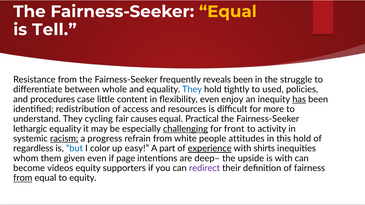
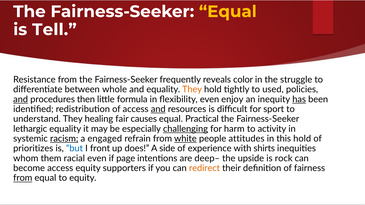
reveals been: been -> color
They at (192, 90) colour: blue -> orange
and at (21, 99) underline: none -> present
case: case -> then
content: content -> formula
and at (158, 109) underline: none -> present
more: more -> sport
cycling: cycling -> healing
front: front -> harm
progress: progress -> engaged
white underline: none -> present
regardless: regardless -> prioritizes
color: color -> front
easy: easy -> does
part: part -> side
experience underline: present -> none
given: given -> racial
is with: with -> rock
become videos: videos -> access
redirect colour: purple -> orange
